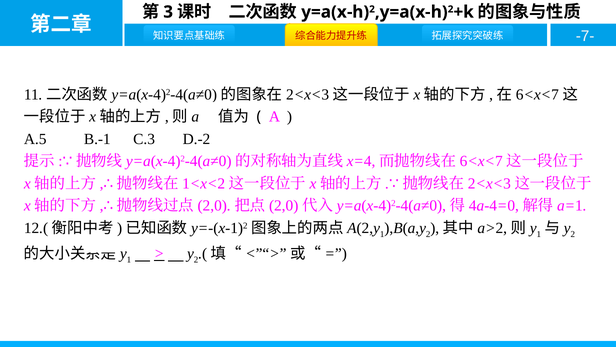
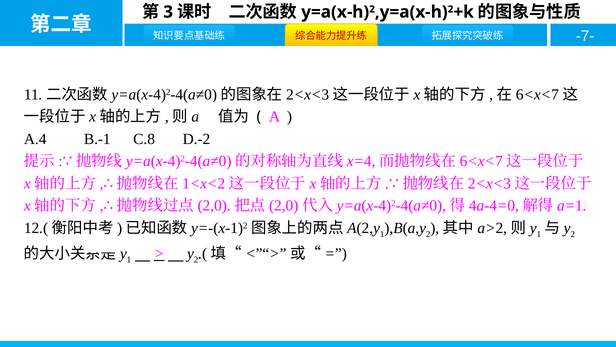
A.5: A.5 -> A.4
C.3: C.3 -> C.8
